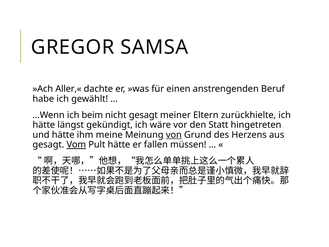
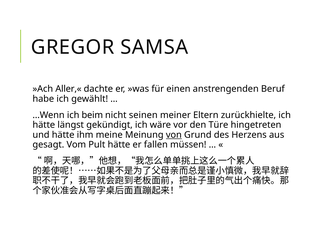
nicht gesagt: gesagt -> seinen
Statt: Statt -> Türe
Vom underline: present -> none
